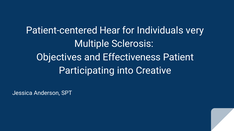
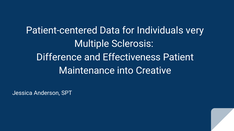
Hear: Hear -> Data
Objectives: Objectives -> Difference
Participating: Participating -> Maintenance
